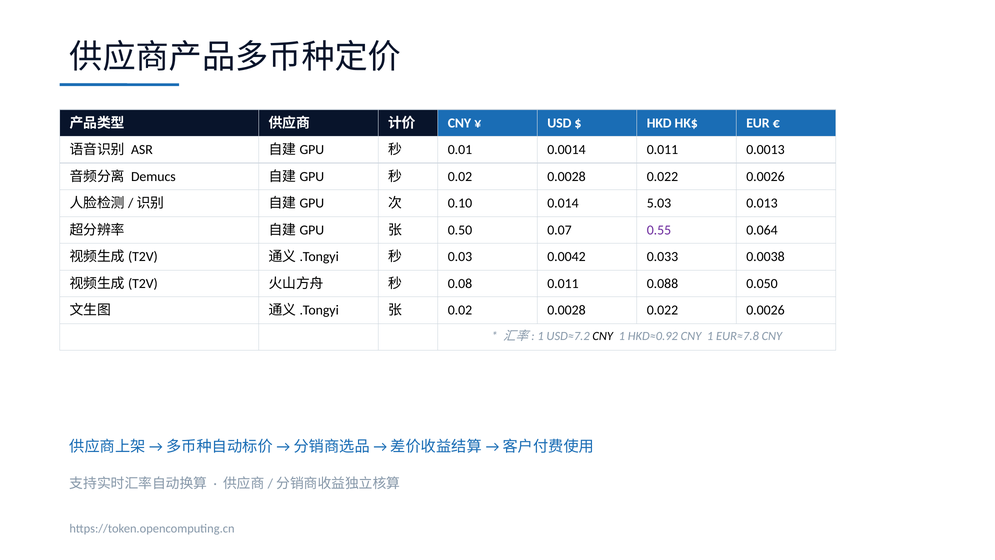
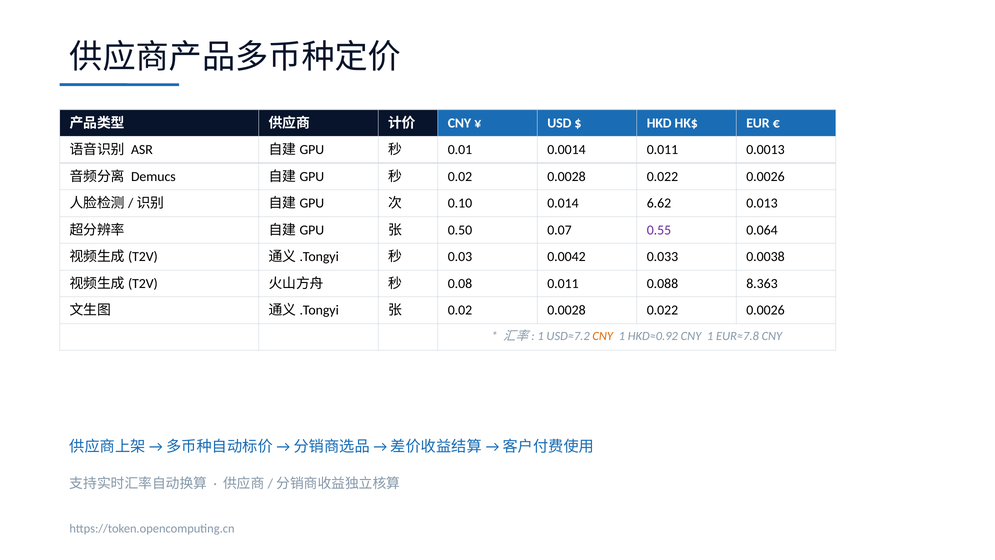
5.03: 5.03 -> 6.62
0.050: 0.050 -> 8.363
CNY at (603, 336) colour: black -> orange
